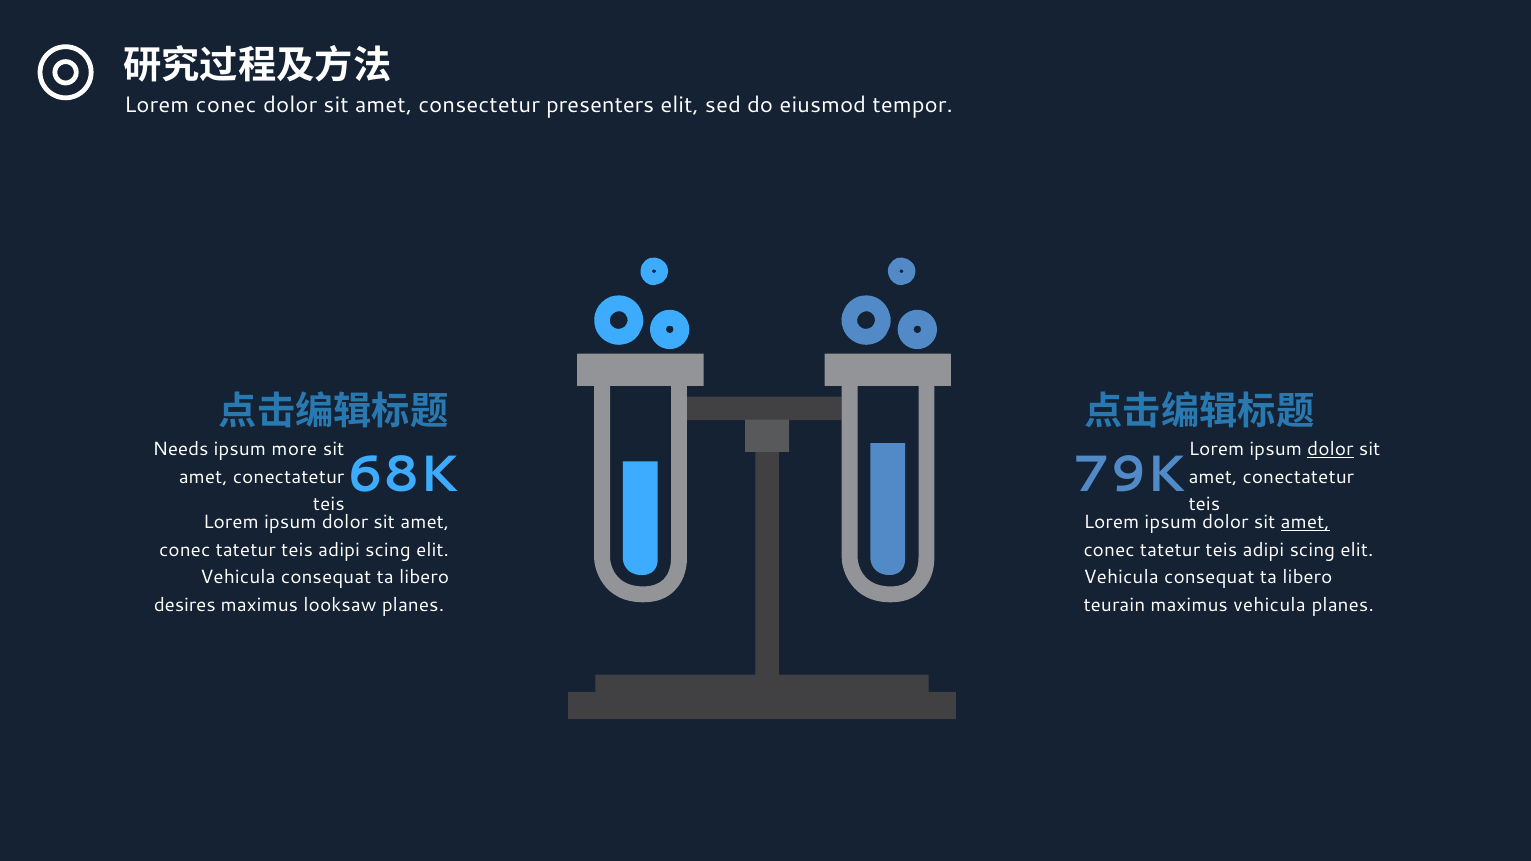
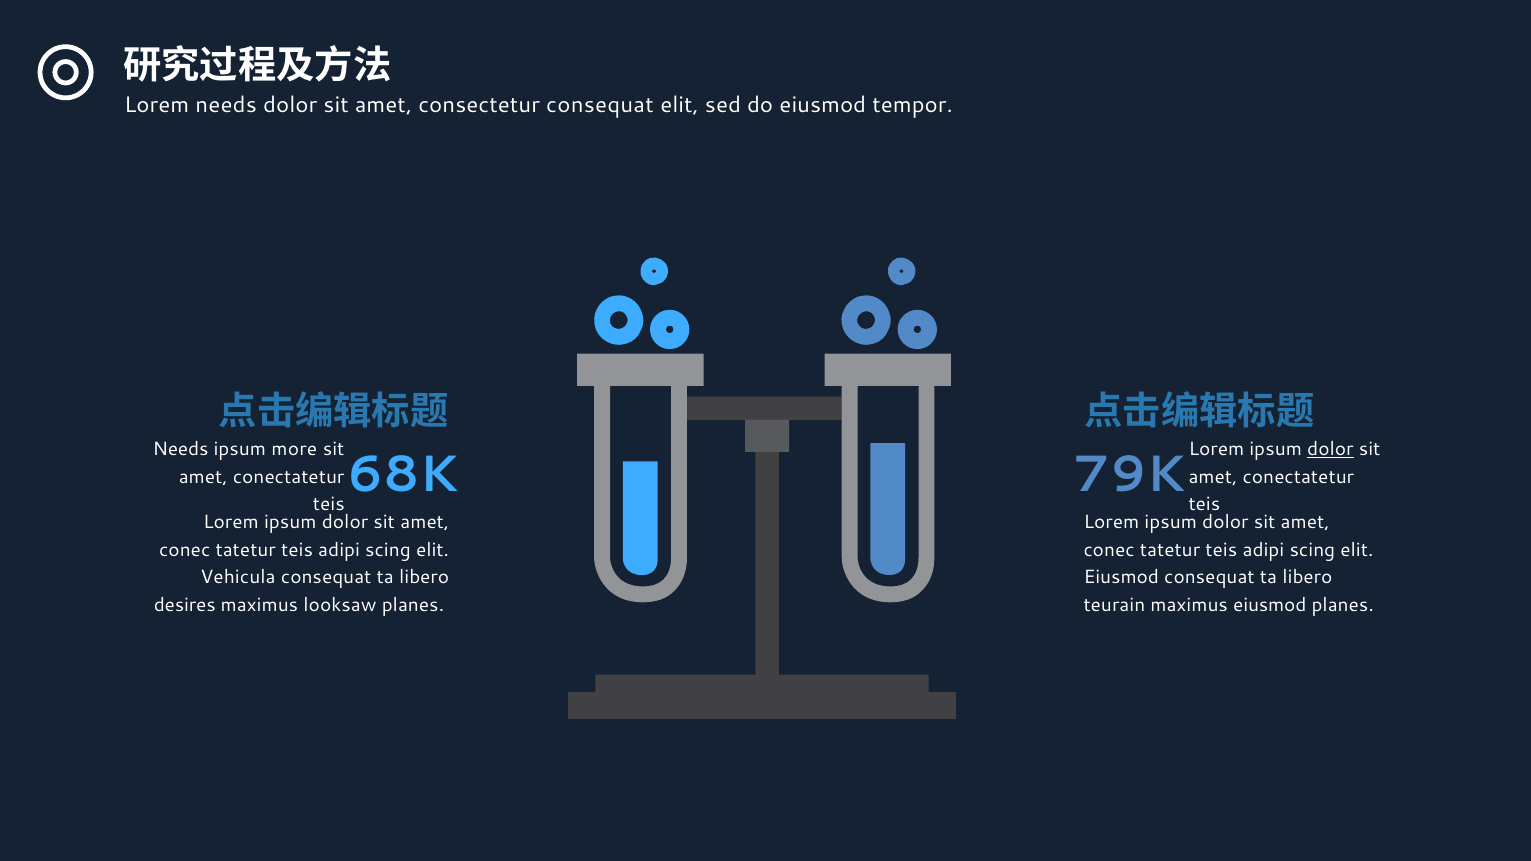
Lorem conec: conec -> needs
consectetur presenters: presenters -> consequat
amet at (1305, 522) underline: present -> none
Vehicula at (1121, 578): Vehicula -> Eiusmod
maximus vehicula: vehicula -> eiusmod
